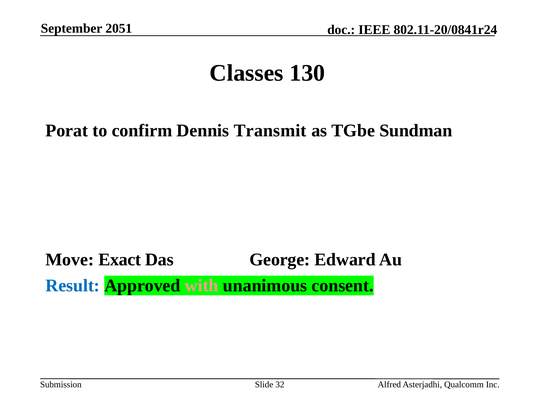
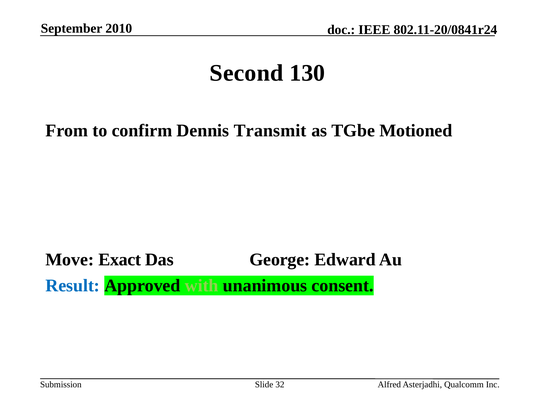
2051: 2051 -> 2010
Classes: Classes -> Second
Porat: Porat -> From
Sundman: Sundman -> Motioned
with colour: pink -> light green
